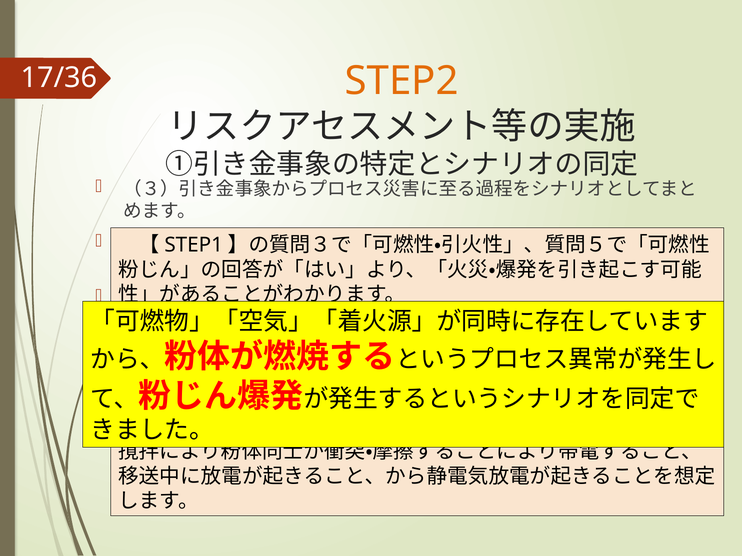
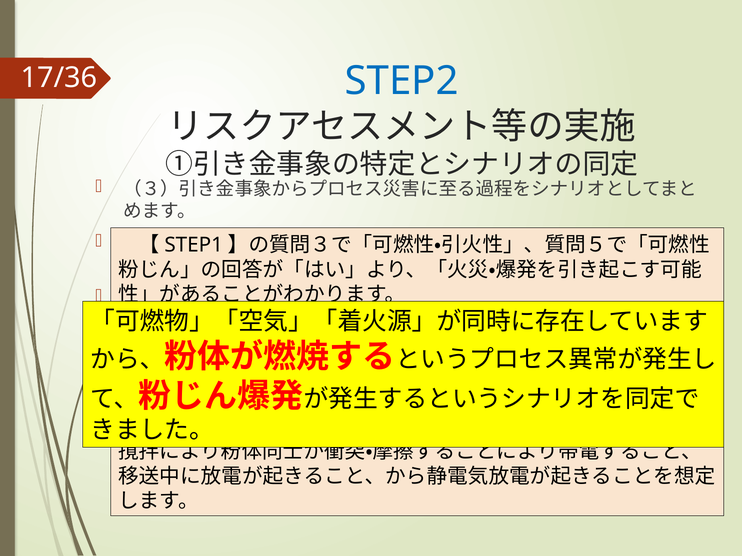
STEP2 colour: orange -> blue
